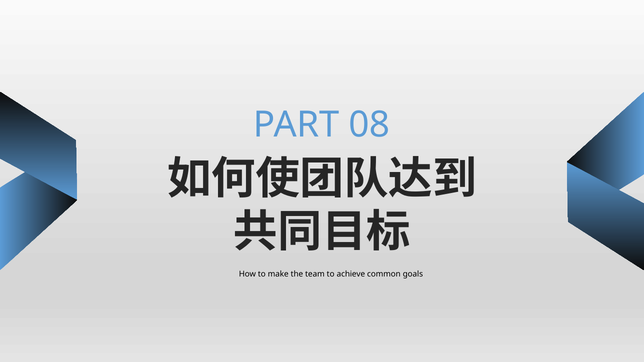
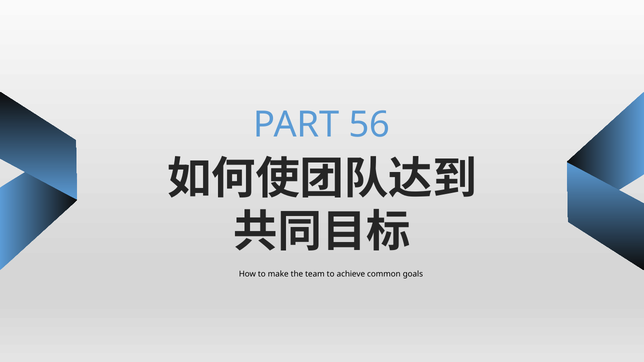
08: 08 -> 56
